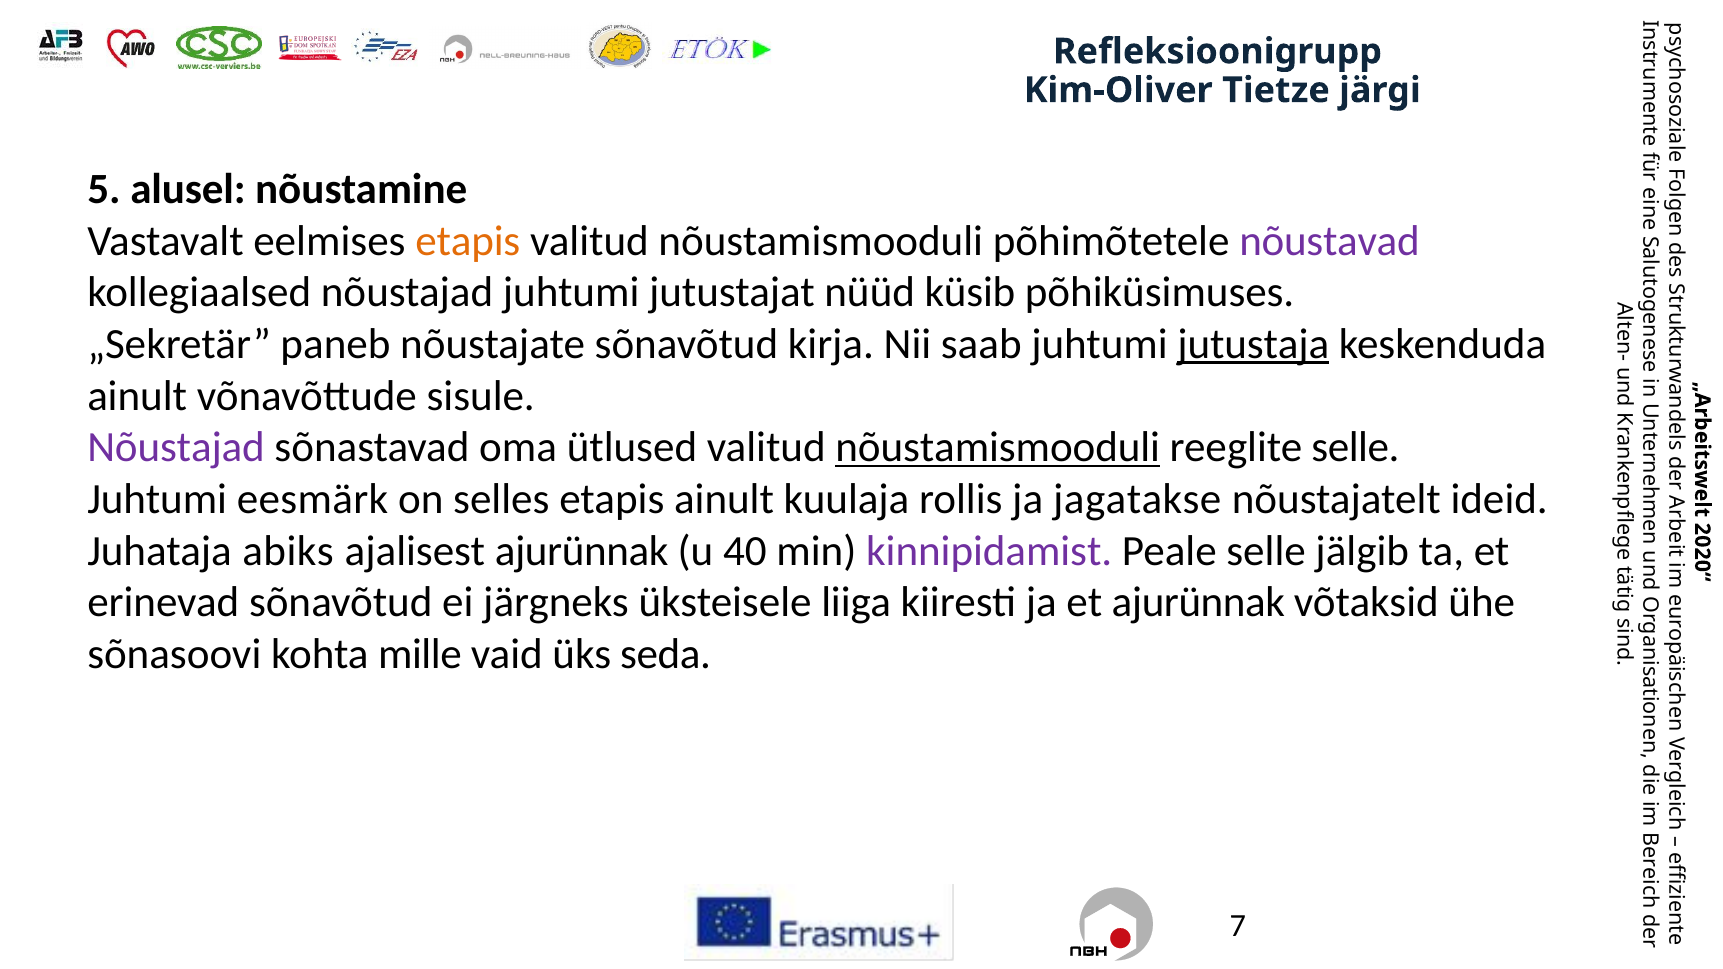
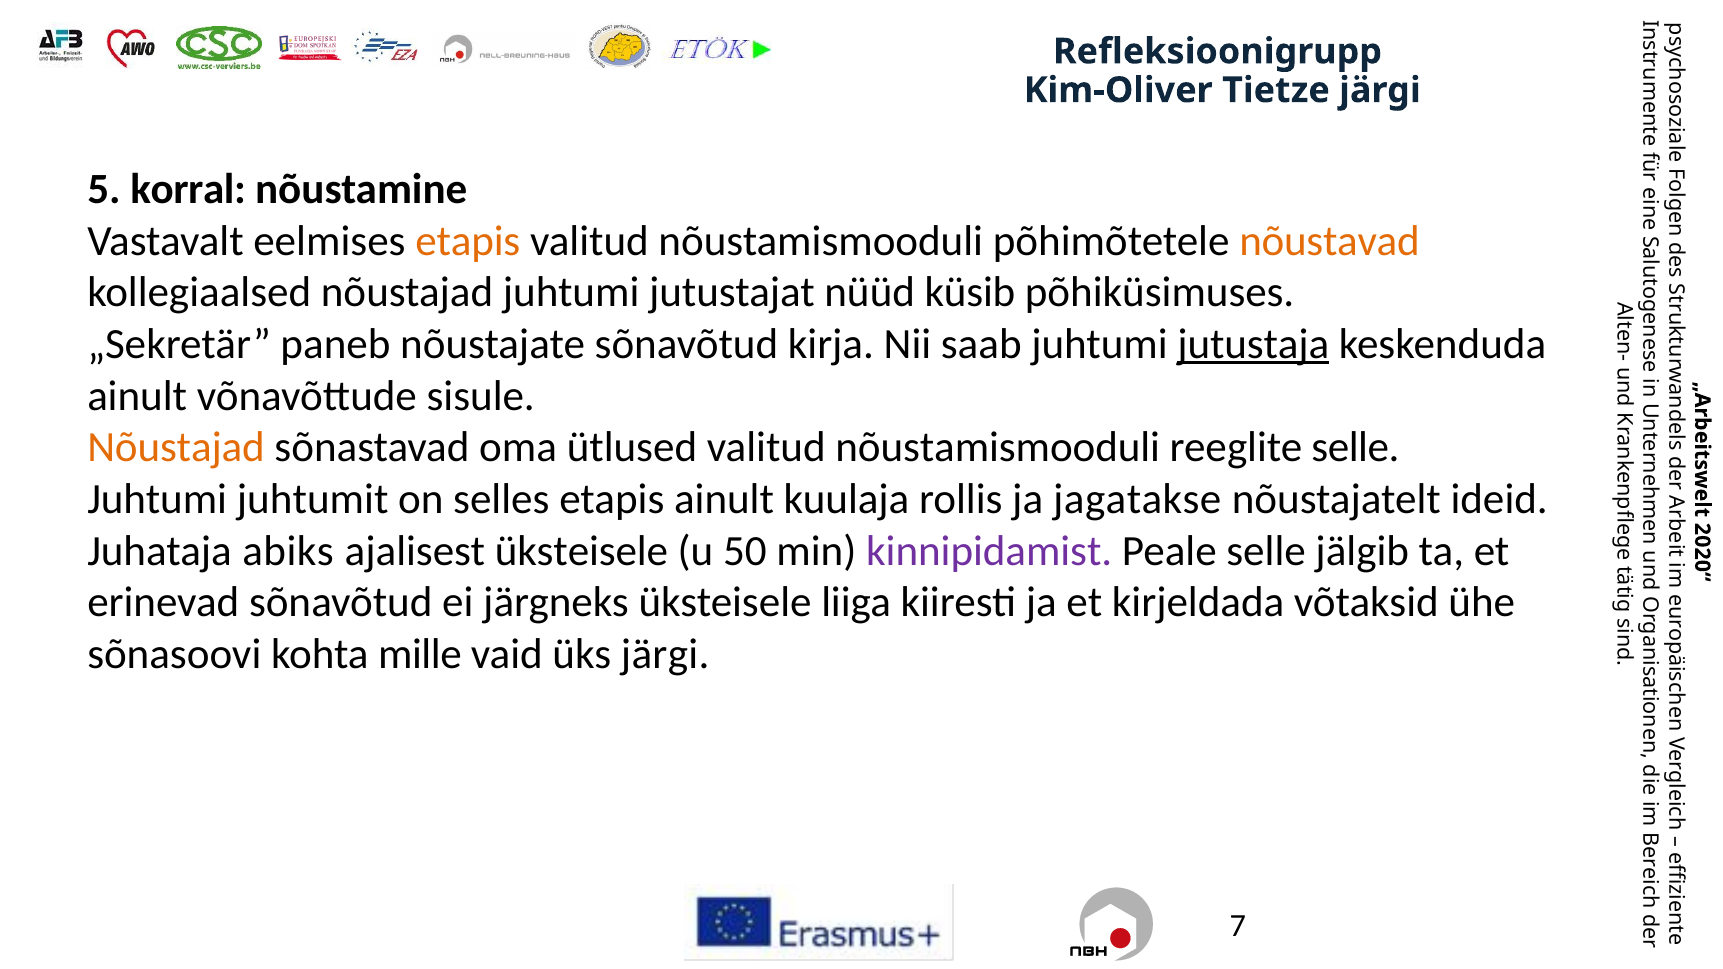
alusel: alusel -> korral
nõustavad colour: purple -> orange
Nõustajad at (176, 448) colour: purple -> orange
nõustamismooduli at (998, 448) underline: present -> none
eesmärk: eesmärk -> juhtumit
ajalisest ajurünnak: ajurünnak -> üksteisele
40: 40 -> 50
et ajurünnak: ajurünnak -> kirjeldada
üks seda: seda -> järgi
